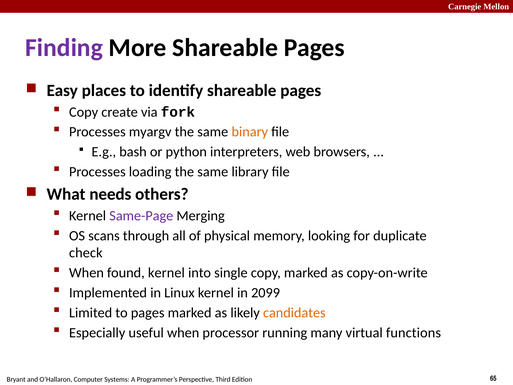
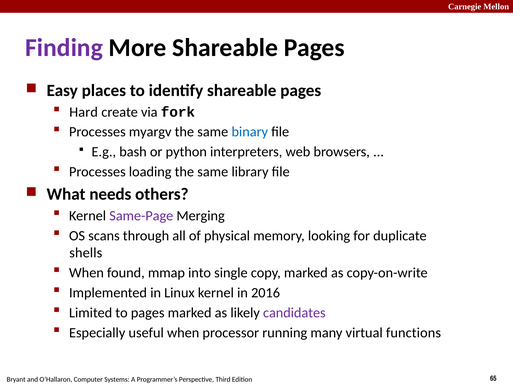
Copy at (84, 112): Copy -> Hard
binary colour: orange -> blue
check: check -> shells
found kernel: kernel -> mmap
2099: 2099 -> 2016
candidates colour: orange -> purple
